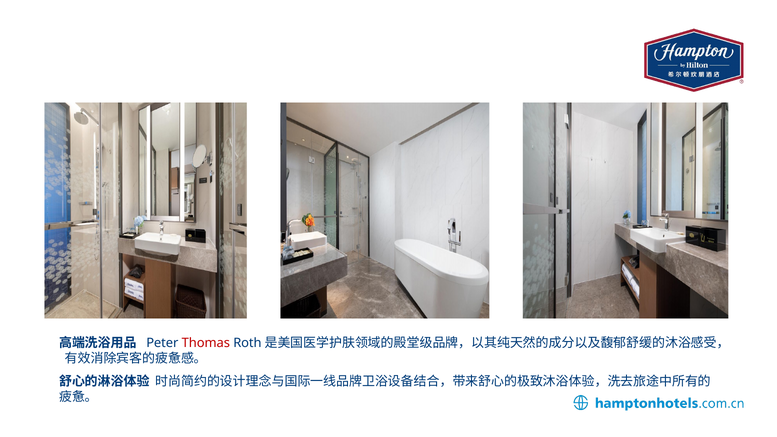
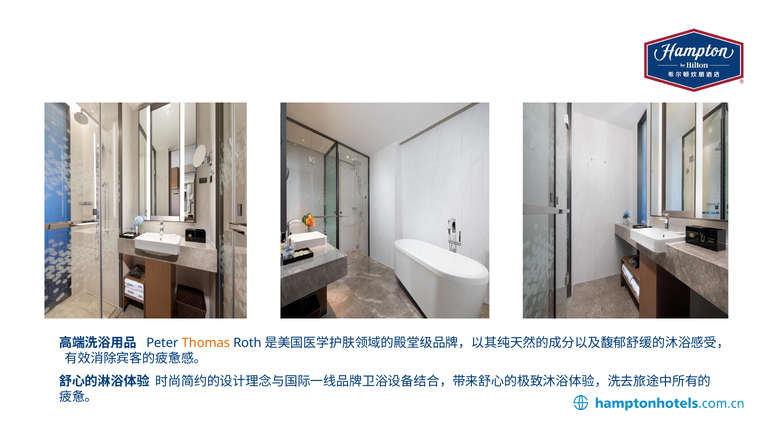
Thomas colour: red -> orange
